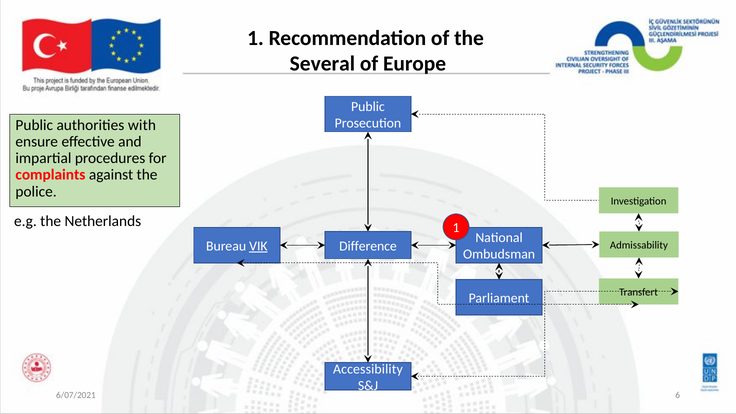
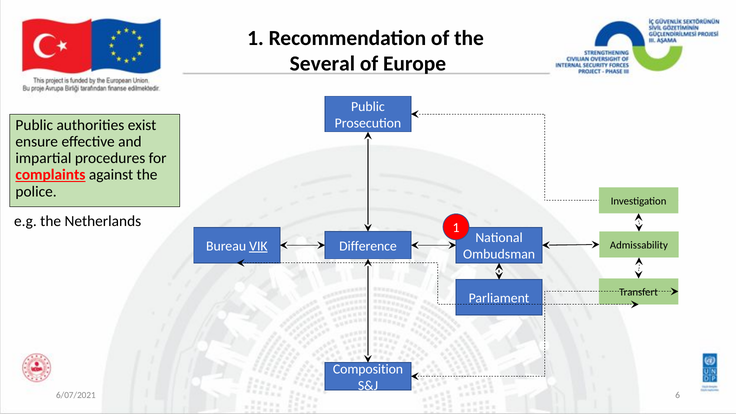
with: with -> exist
complaints underline: none -> present
Accessibility: Accessibility -> Composition
